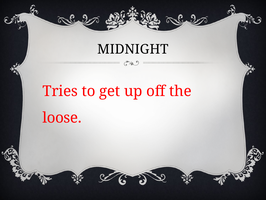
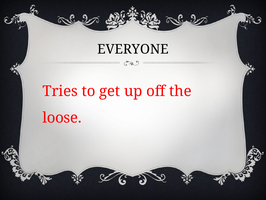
MIDNIGHT: MIDNIGHT -> EVERYONE
